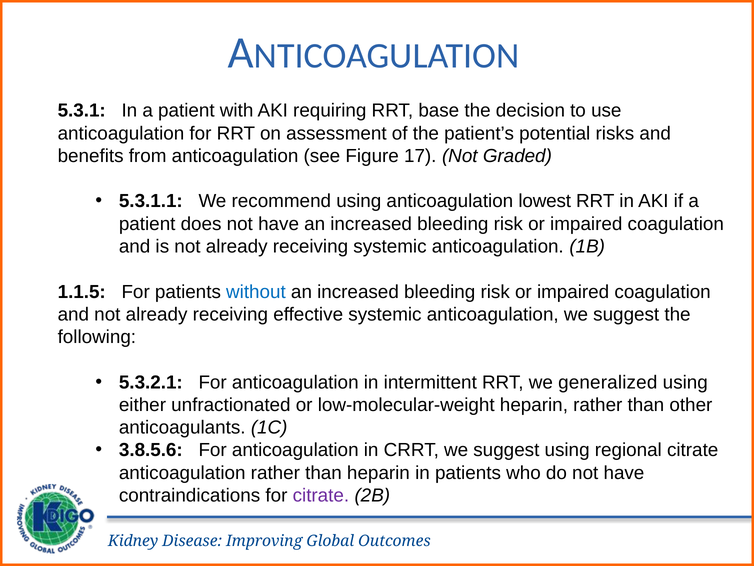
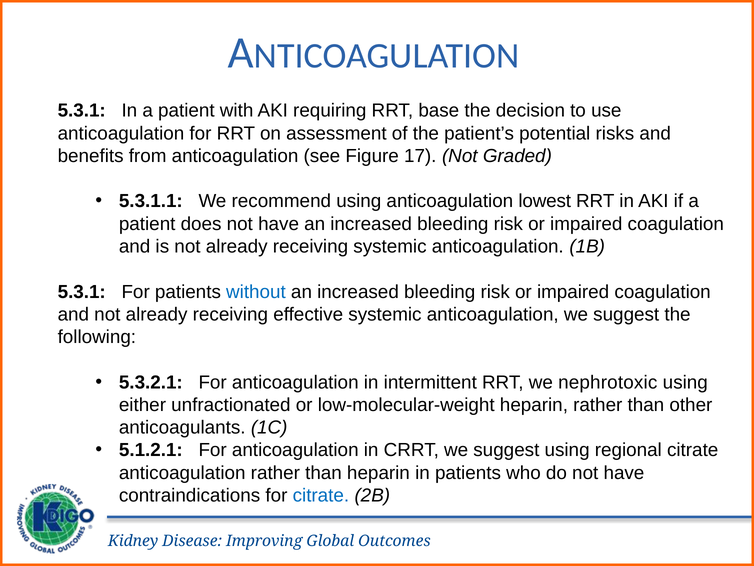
1.1.5 at (82, 292): 1.1.5 -> 5.3.1
generalized: generalized -> nephrotoxic
3.8.5.6: 3.8.5.6 -> 5.1.2.1
citrate at (321, 495) colour: purple -> blue
